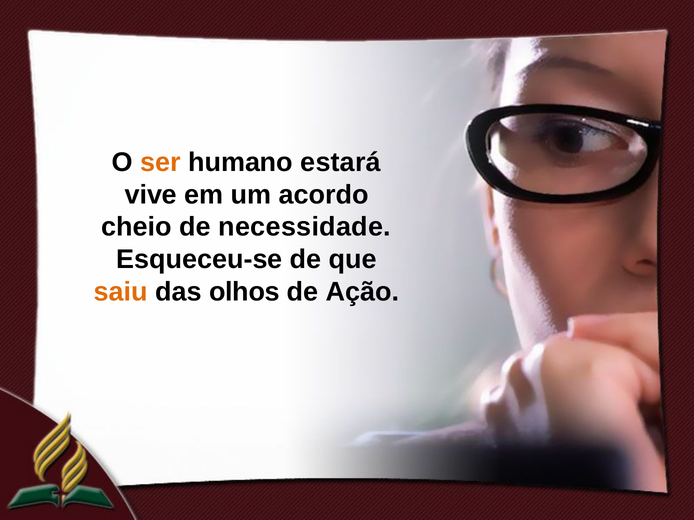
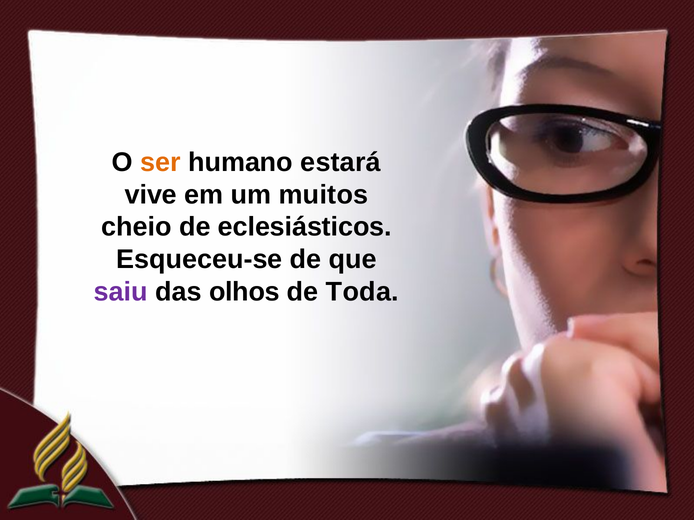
acordo: acordo -> muitos
necessidade: necessidade -> eclesiásticos
saiu colour: orange -> purple
Ação: Ação -> Toda
